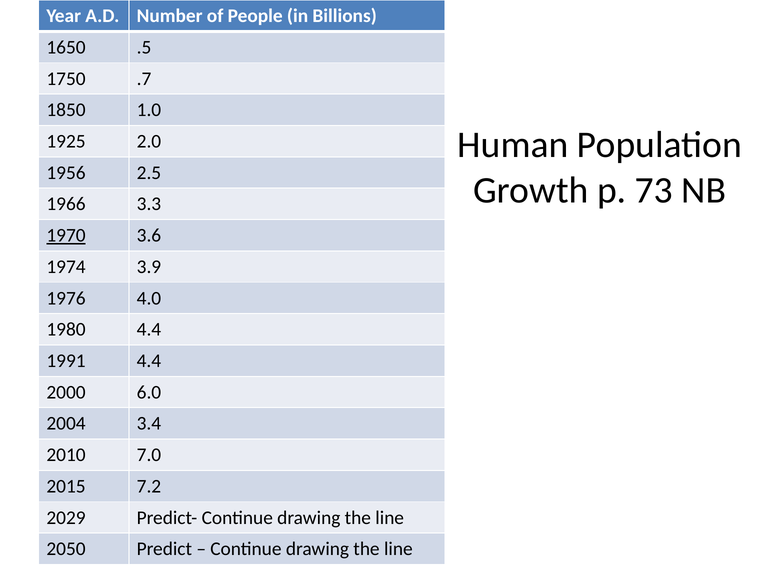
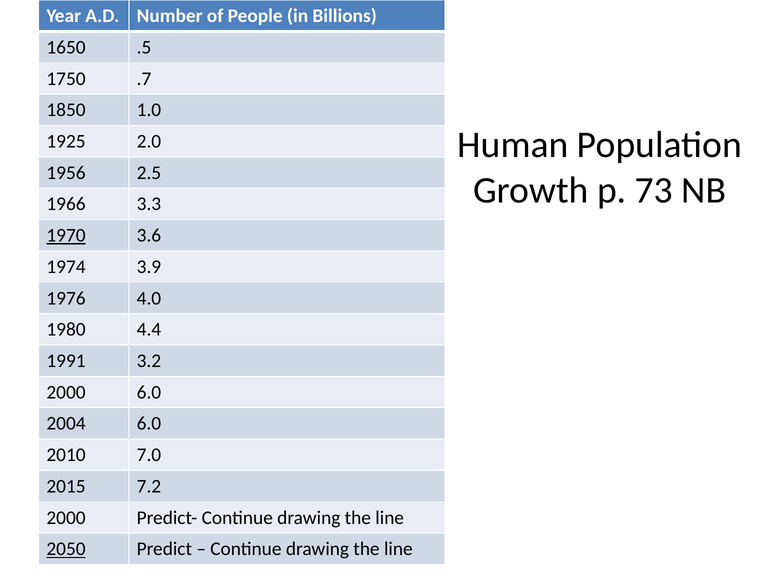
1991 4.4: 4.4 -> 3.2
2004 3.4: 3.4 -> 6.0
2029 at (66, 518): 2029 -> 2000
2050 underline: none -> present
